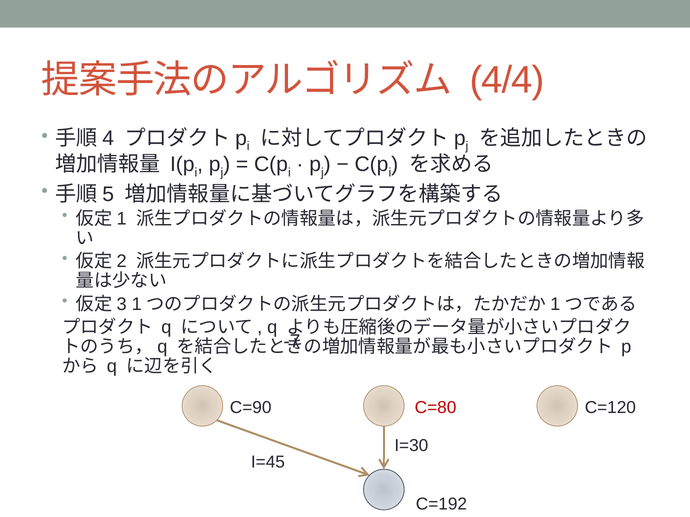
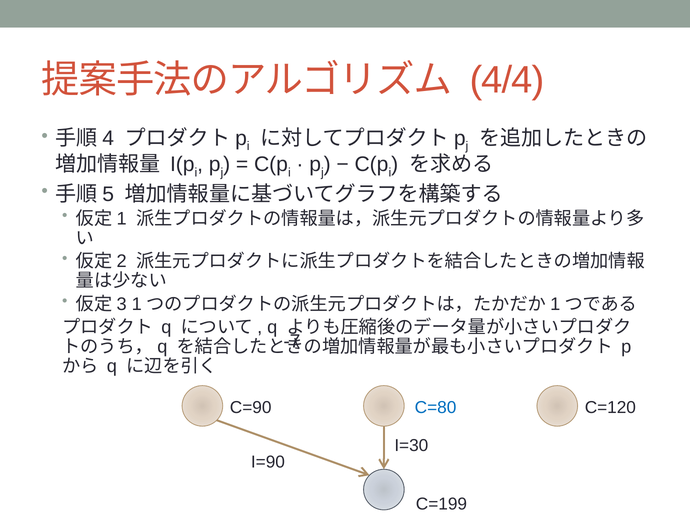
C=80 colour: red -> blue
I=45: I=45 -> I=90
C=192: C=192 -> C=199
